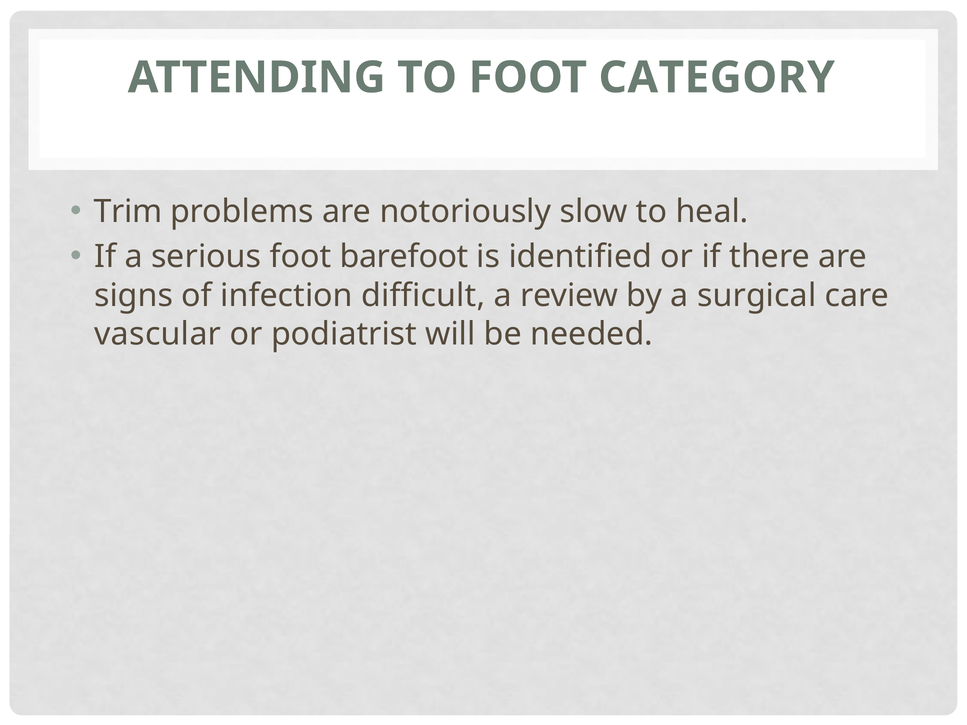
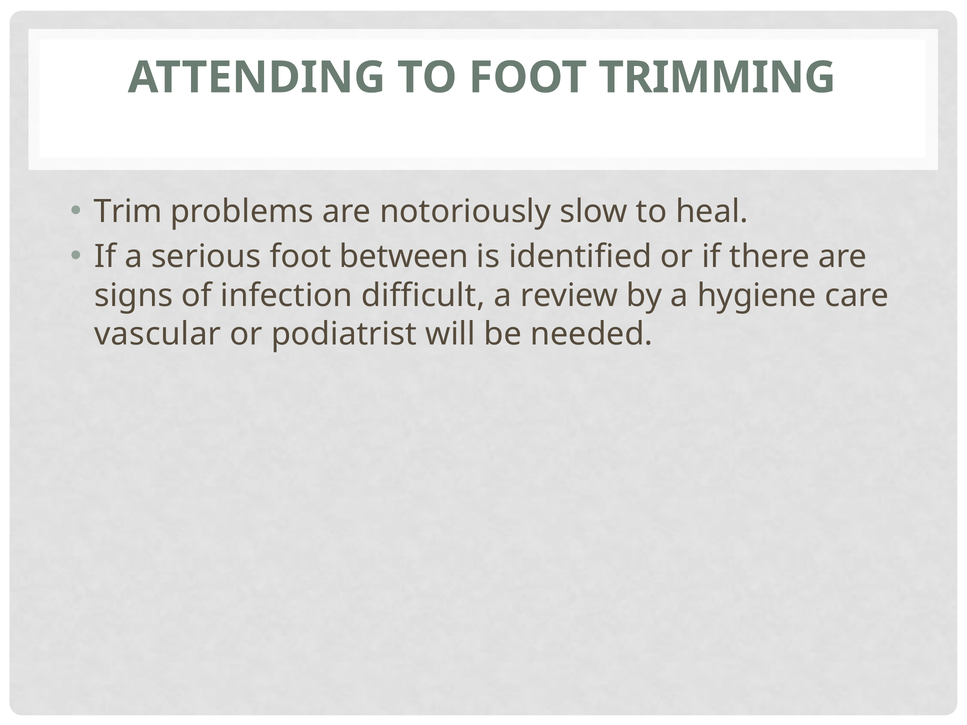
CATEGORY: CATEGORY -> TRIMMING
barefoot: barefoot -> between
surgical: surgical -> hygiene
